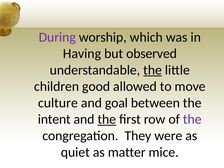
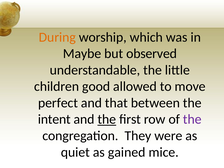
During colour: purple -> orange
Having: Having -> Maybe
the at (153, 70) underline: present -> none
culture: culture -> perfect
goal: goal -> that
matter: matter -> gained
